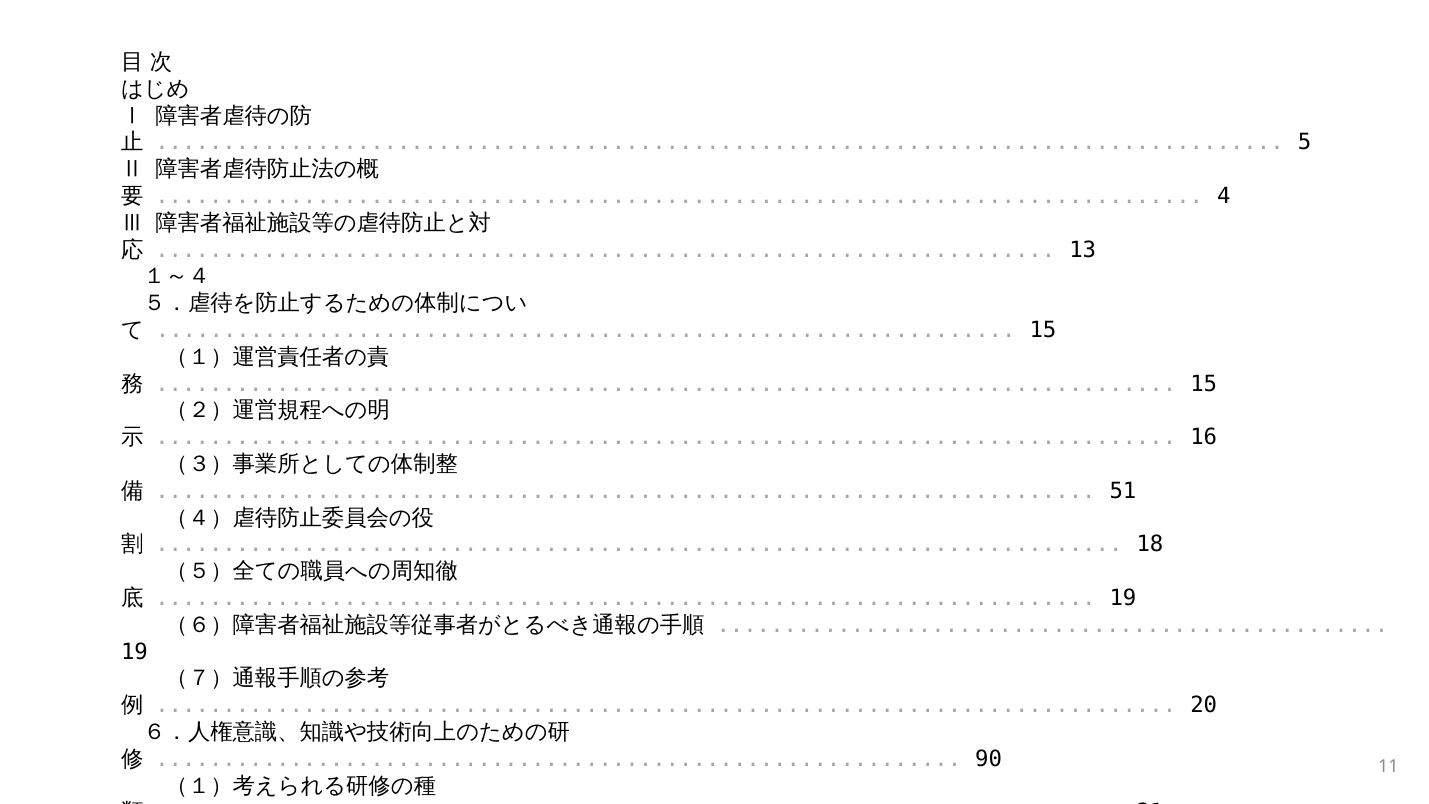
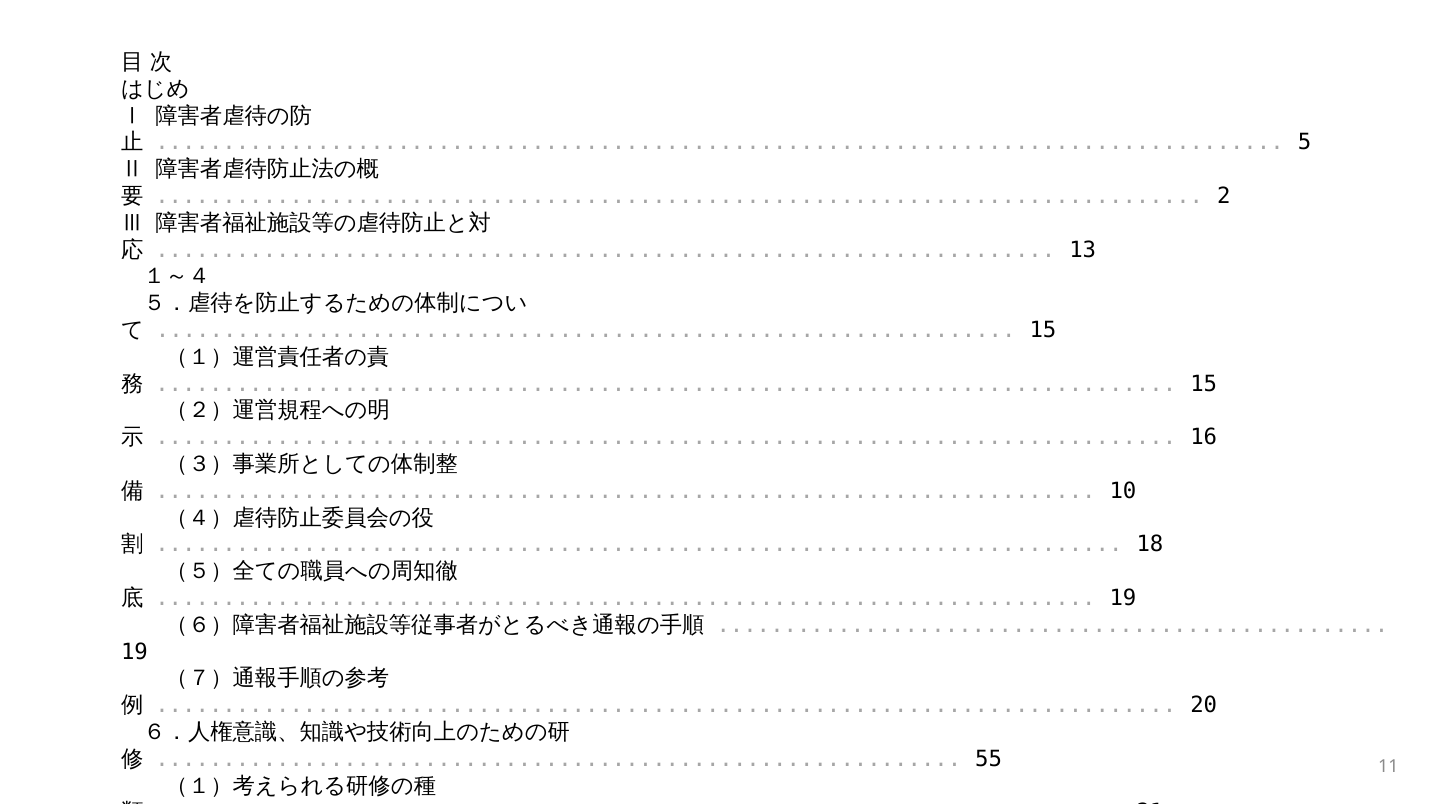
4: 4 -> 2
51: 51 -> 10
90: 90 -> 55
